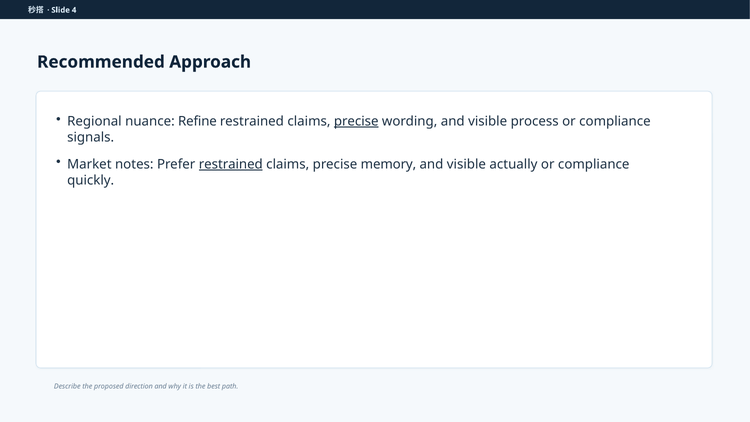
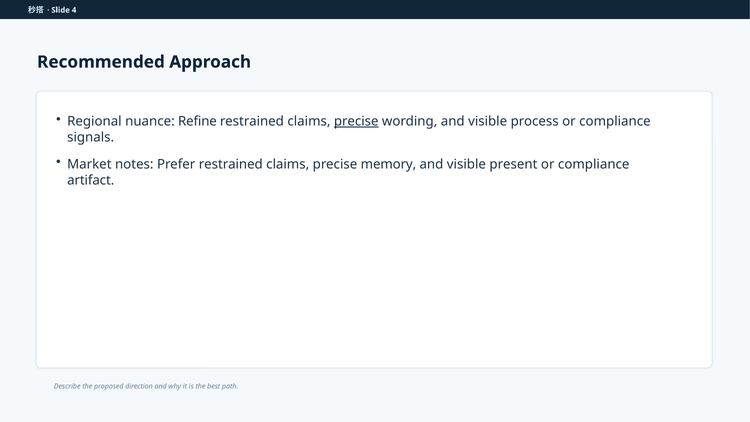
restrained at (231, 164) underline: present -> none
actually: actually -> present
quickly: quickly -> artifact
